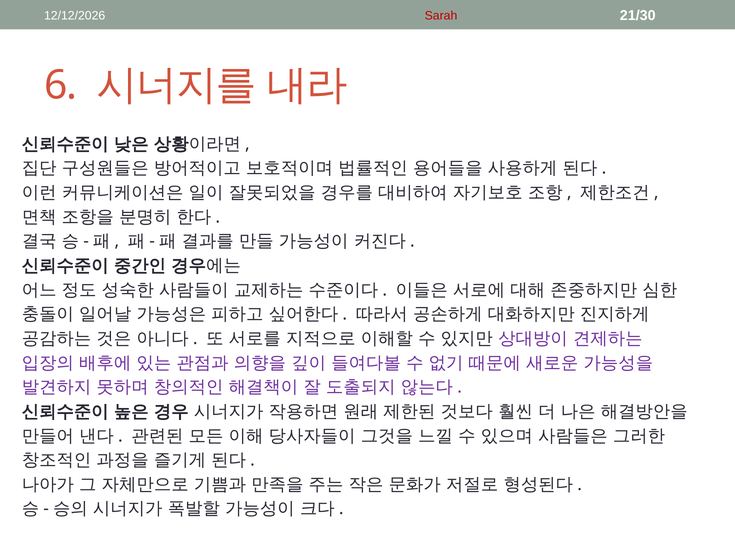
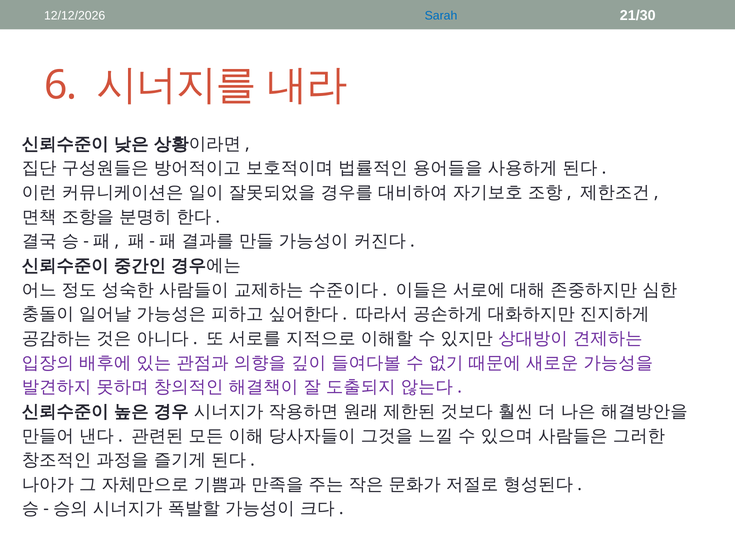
Sarah colour: red -> blue
